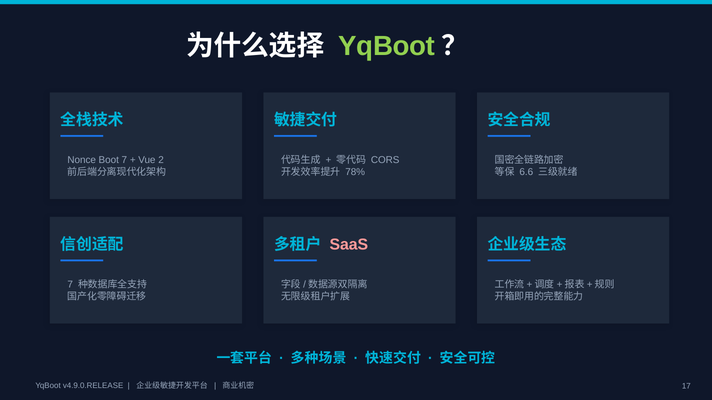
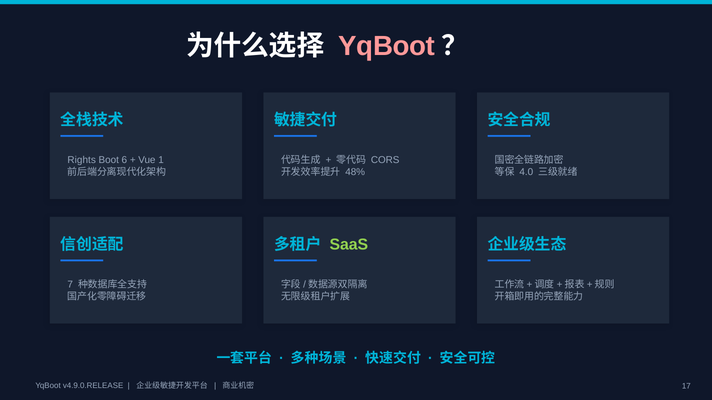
YqBoot at (387, 46) colour: light green -> pink
Nonce: Nonce -> Rights
Boot 7: 7 -> 6
2: 2 -> 1
78%: 78% -> 48%
6.6: 6.6 -> 4.0
SaaS colour: pink -> light green
